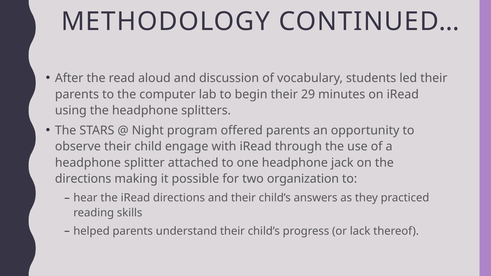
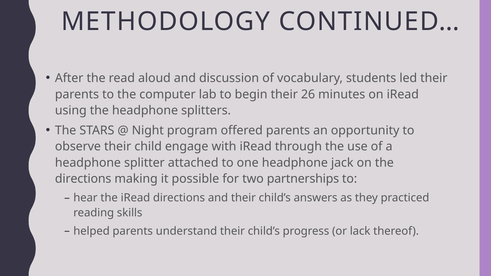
29: 29 -> 26
organization: organization -> partnerships
